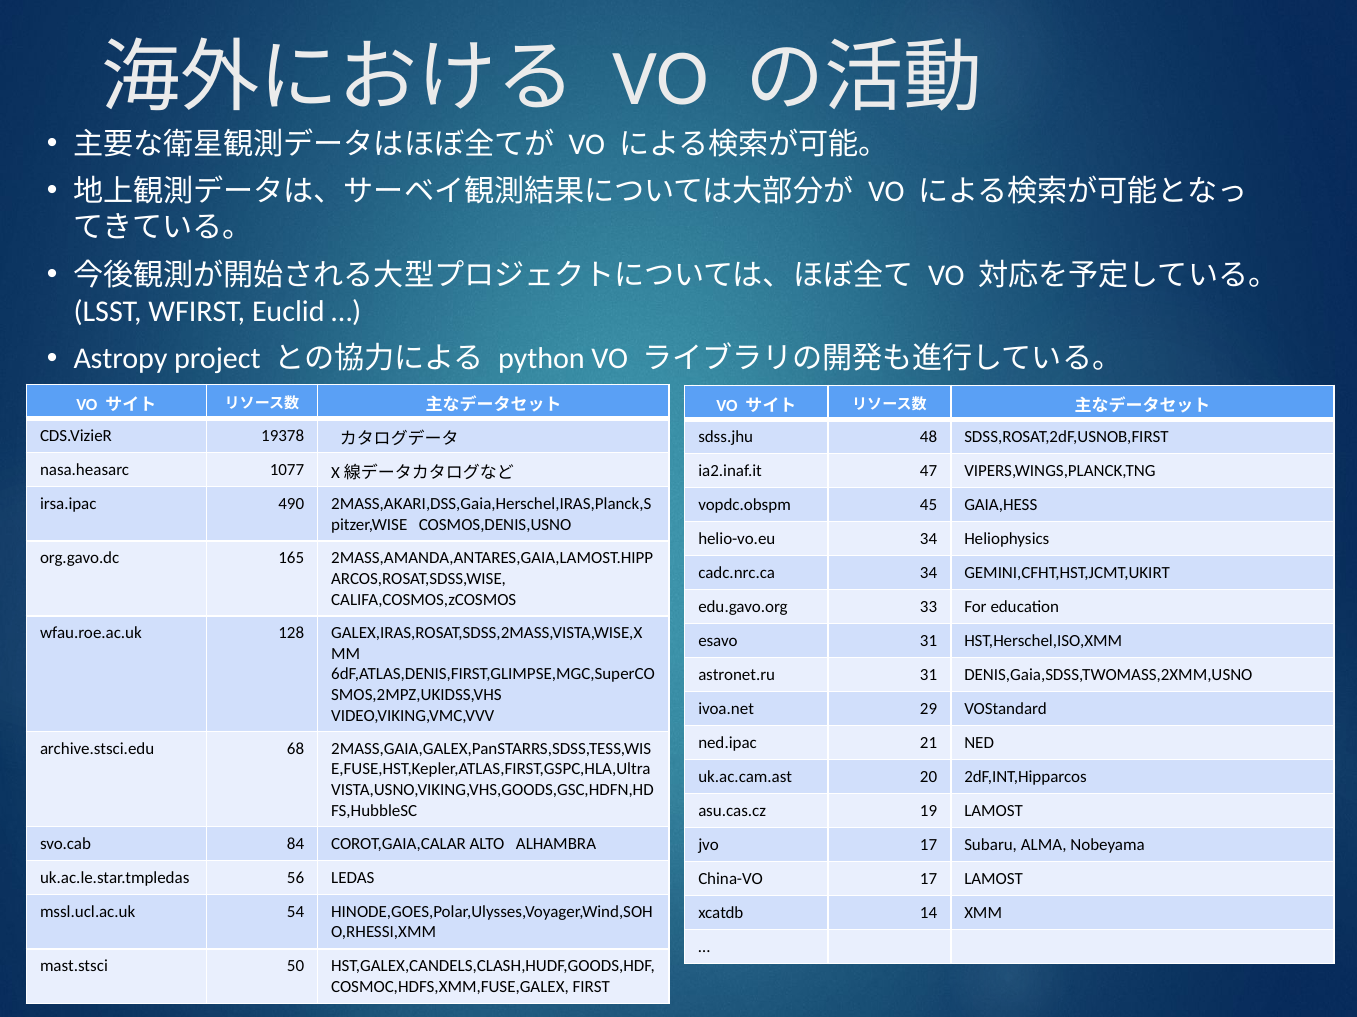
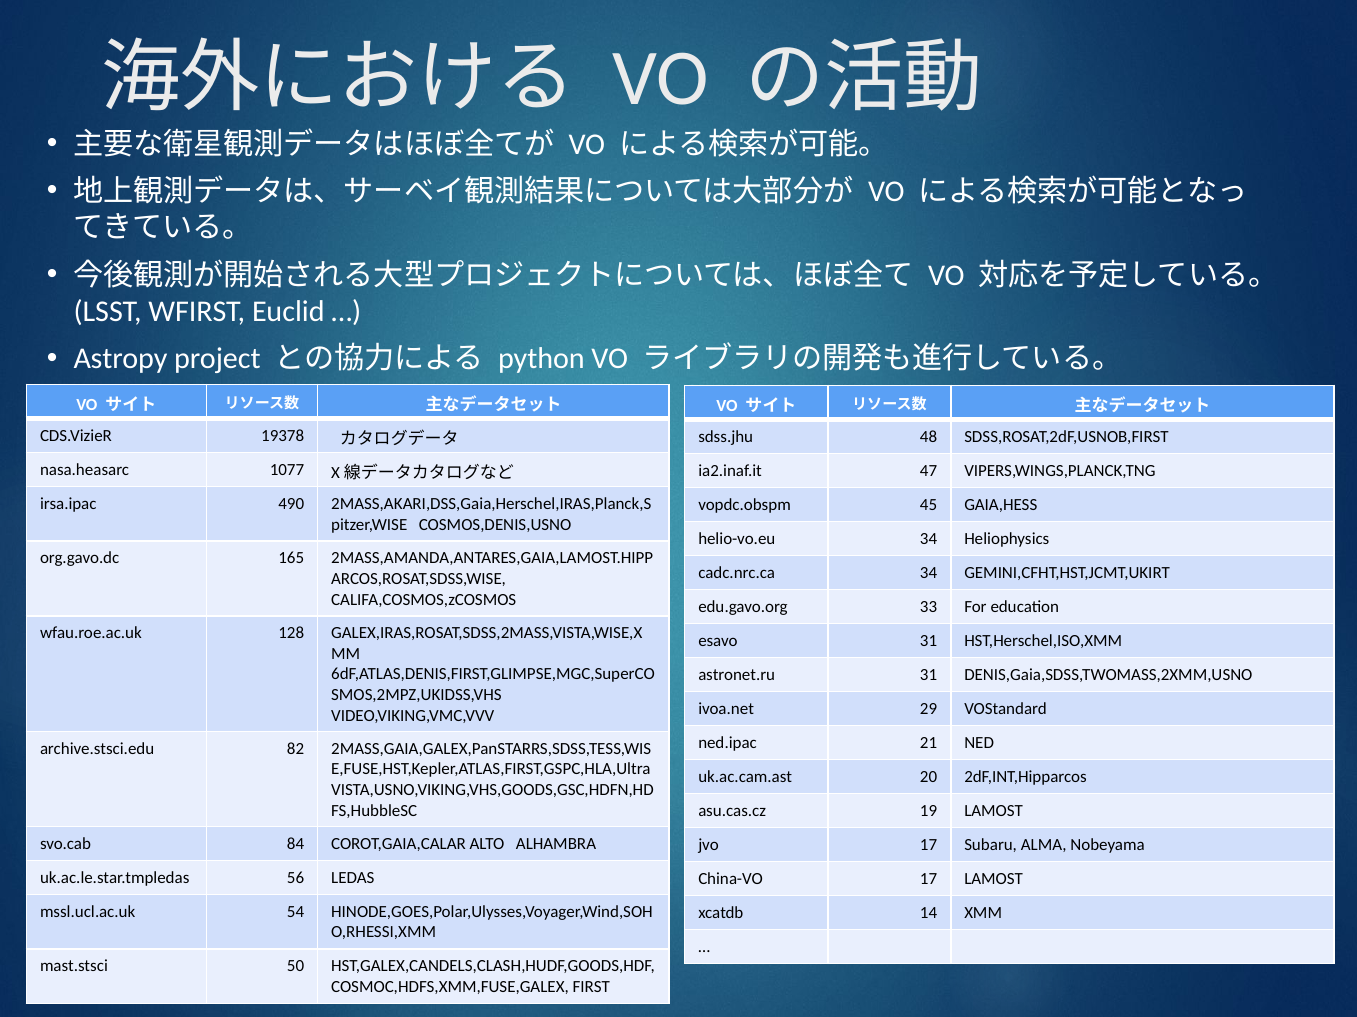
68: 68 -> 82
